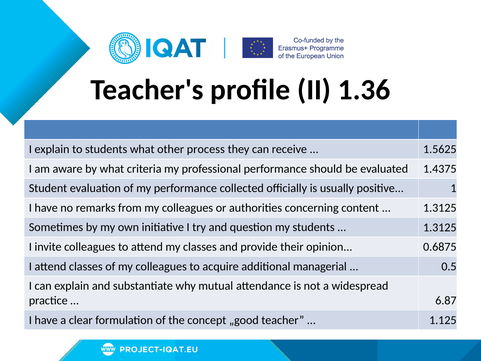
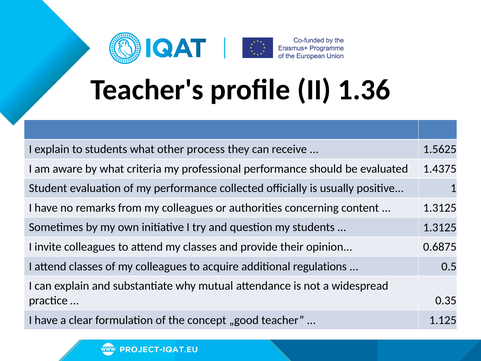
managerial: managerial -> regulations
6.87: 6.87 -> 0.35
